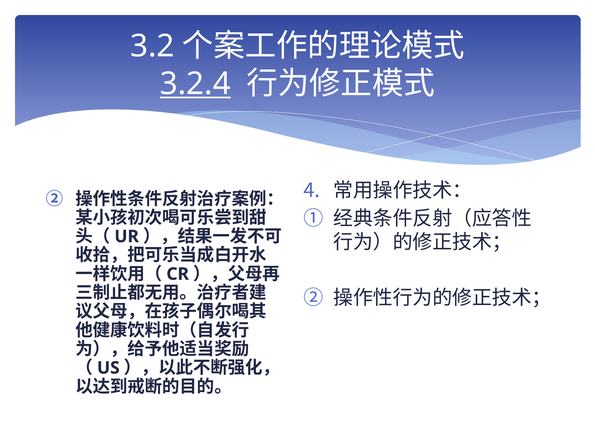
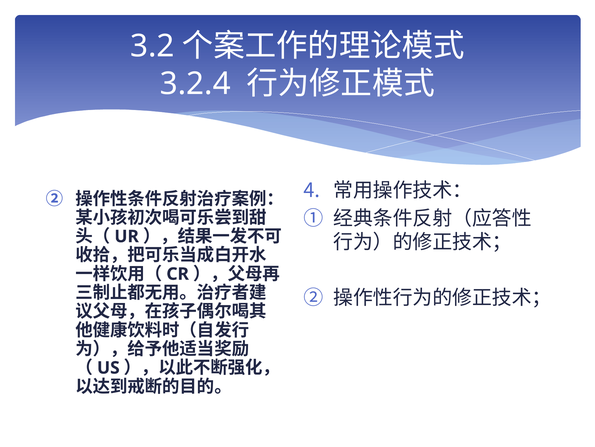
3.2.4 underline: present -> none
